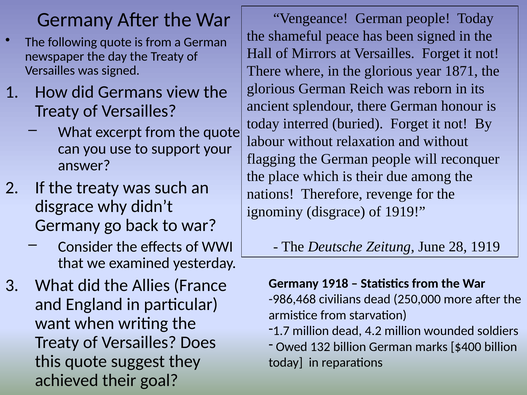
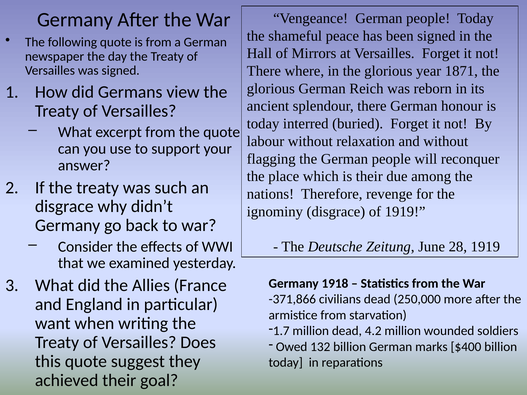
-986,468: -986,468 -> -371,866
